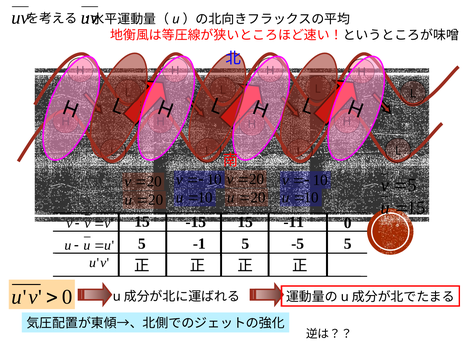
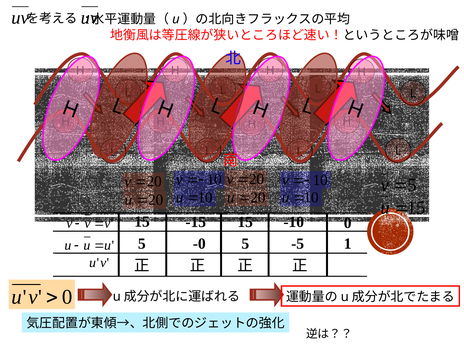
-11: -11 -> -10
-1: -1 -> -0
-5 5: 5 -> 1
